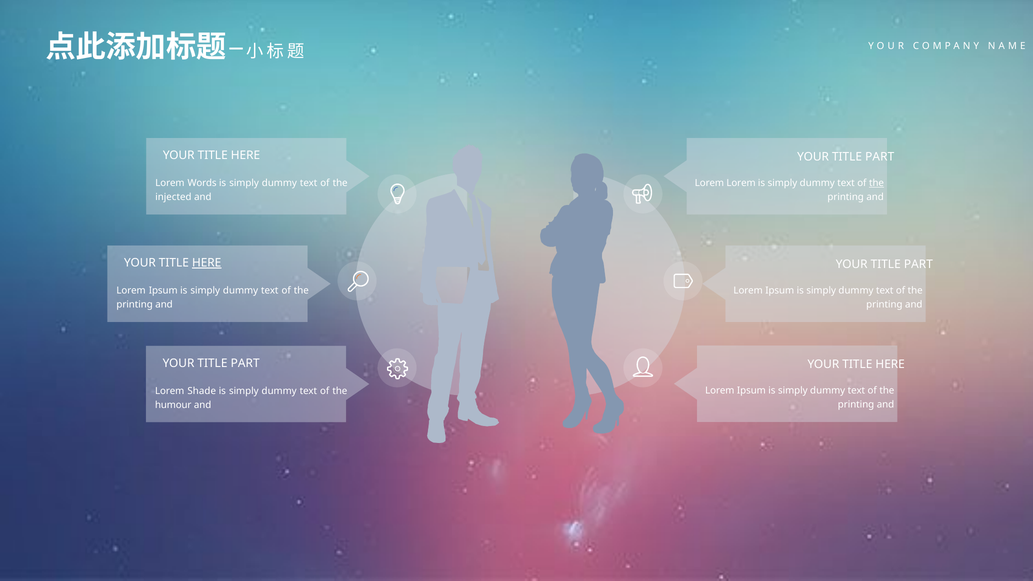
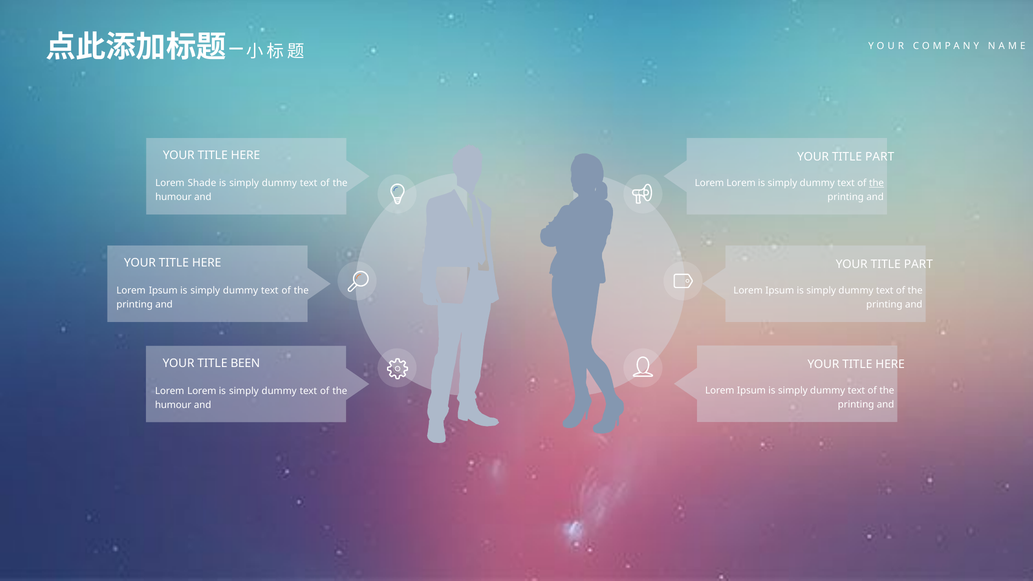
Words: Words -> Shade
injected at (173, 197): injected -> humour
HERE at (207, 263) underline: present -> none
PART at (245, 363): PART -> BEEN
Shade at (202, 391): Shade -> Lorem
